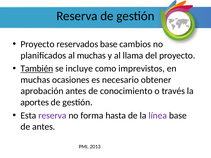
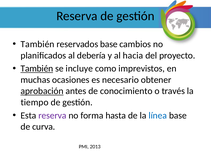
Proyecto at (38, 44): Proyecto -> También
al muchas: muchas -> debería
llama: llama -> hacia
aprobación underline: none -> present
aportes: aportes -> tiempo
línea colour: purple -> blue
de antes: antes -> curva
